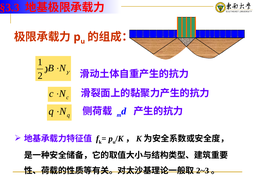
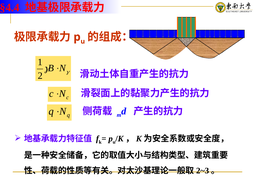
§3.3: §3.3 -> §4.4
